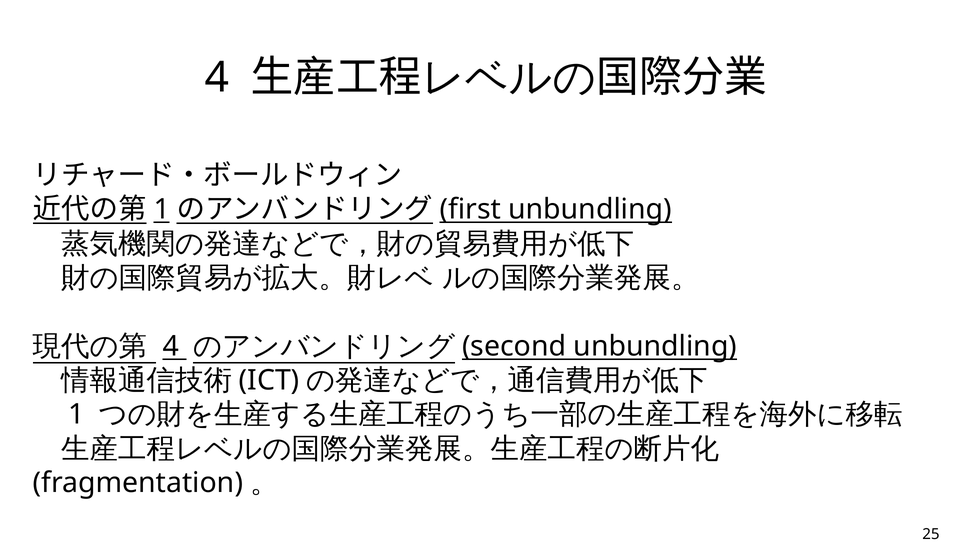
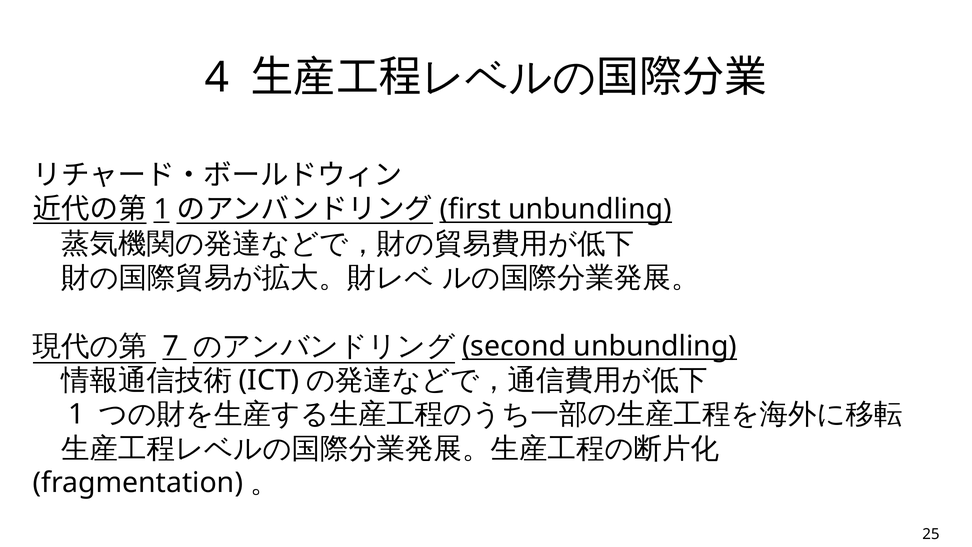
4 at (171, 346): 4 -> 7
